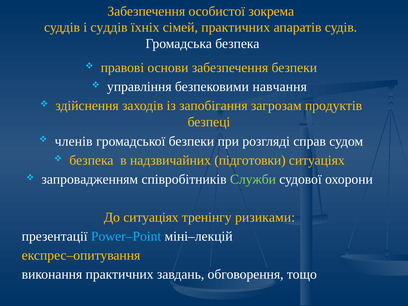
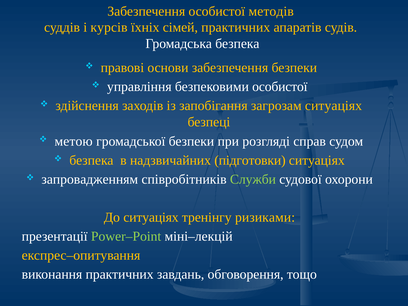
зокрема: зокрема -> методів
і суддів: суддів -> курсів
безпековими навчання: навчання -> особистої
загрозам продуктів: продуктів -> ситуаціях
членів: членів -> метою
Power–Point colour: light blue -> light green
